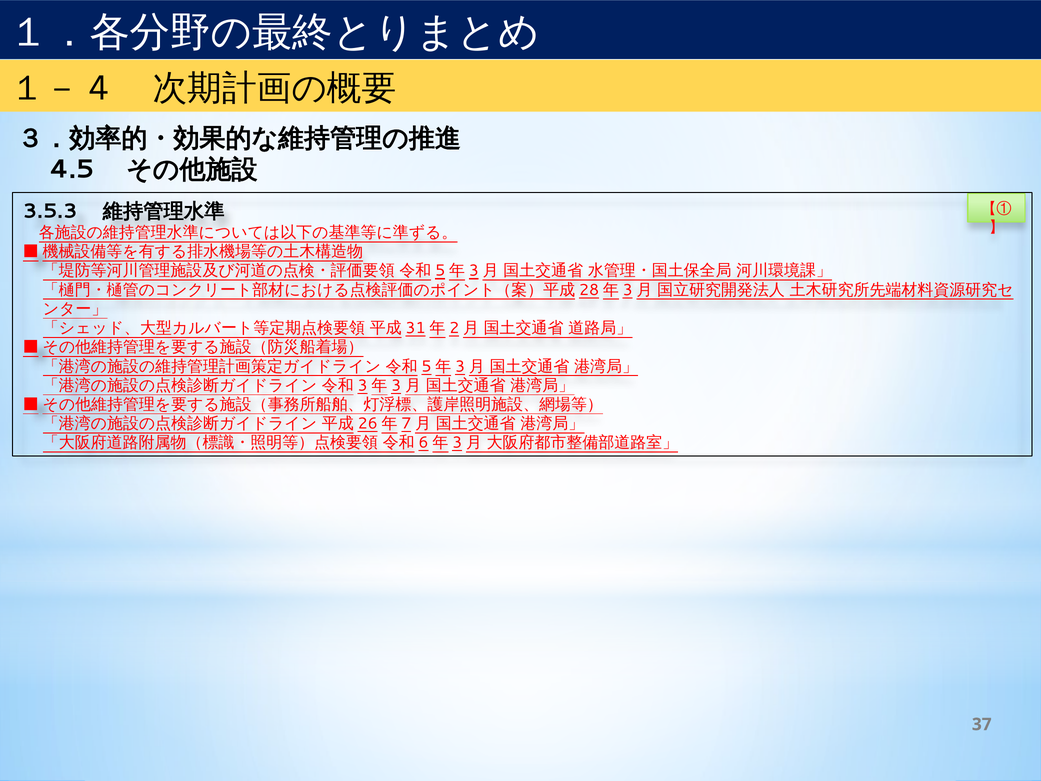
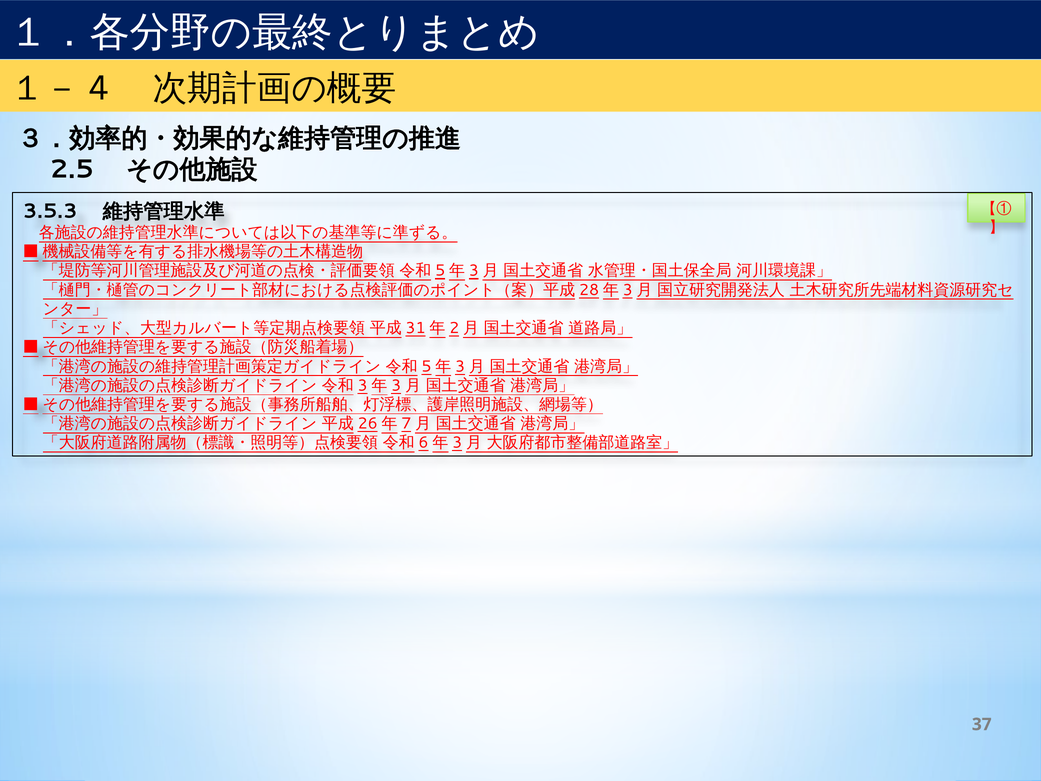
4.5: 4.5 -> 2.5
